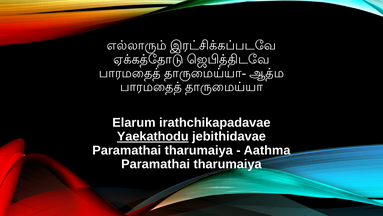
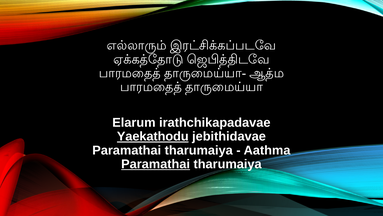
Paramathai at (156, 164) underline: none -> present
